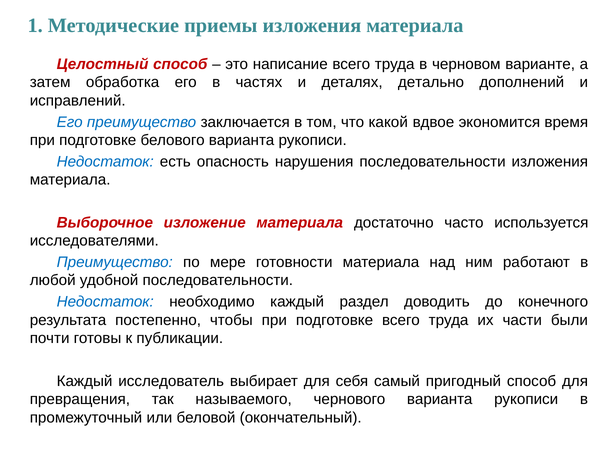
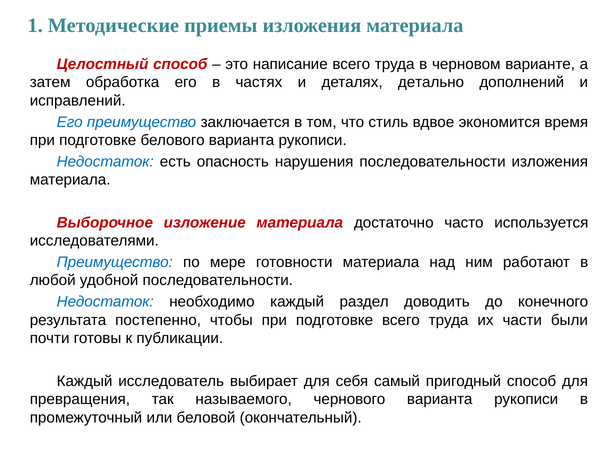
какой: какой -> стиль
